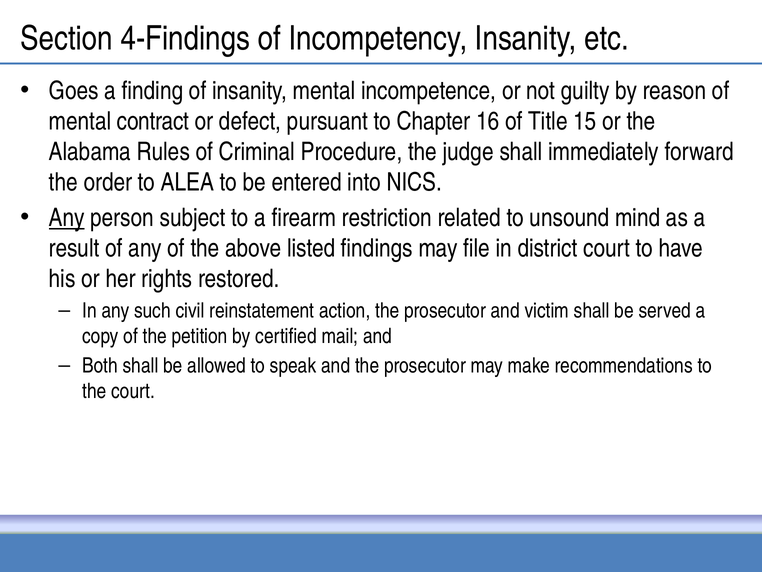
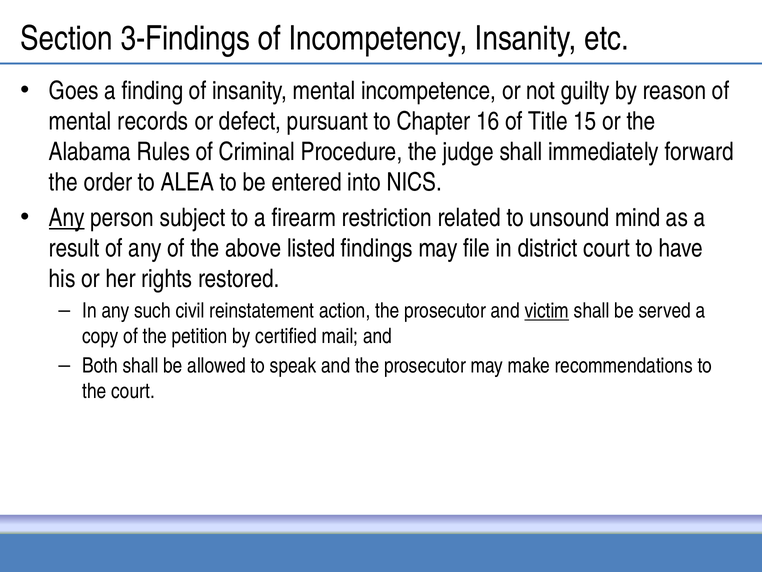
4-Findings: 4-Findings -> 3-Findings
contract: contract -> records
victim underline: none -> present
